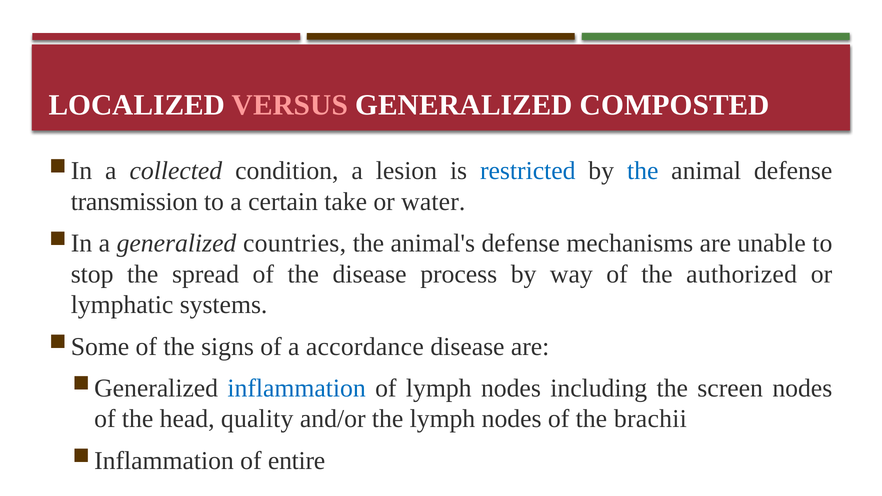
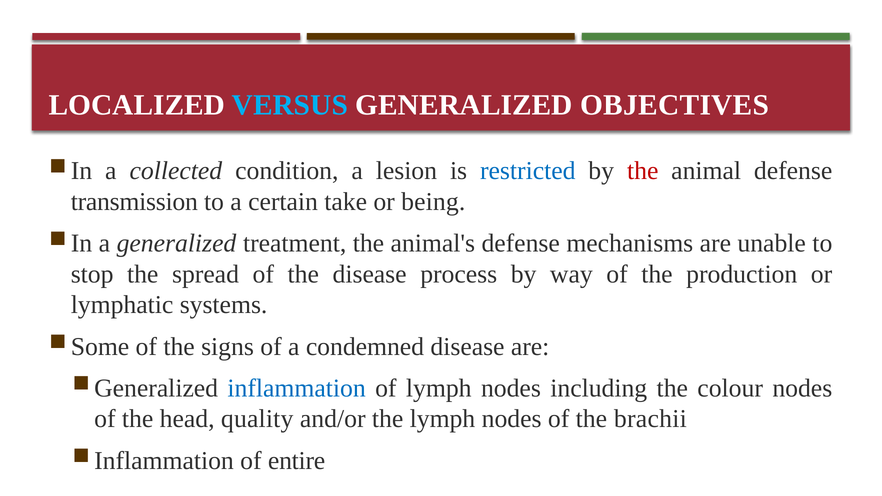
VERSUS colour: pink -> light blue
COMPOSTED: COMPOSTED -> OBJECTIVES
the at (643, 171) colour: blue -> red
water: water -> being
countries: countries -> treatment
authorized: authorized -> production
accordance: accordance -> condemned
screen: screen -> colour
